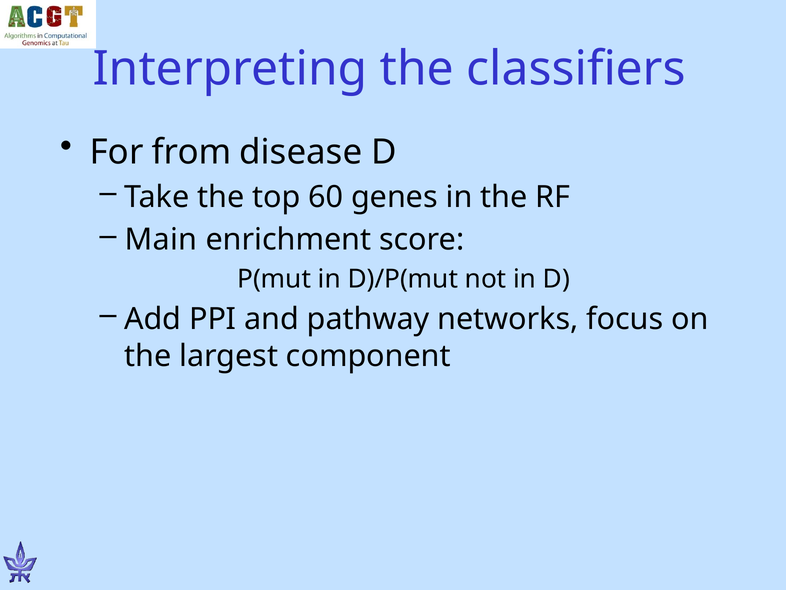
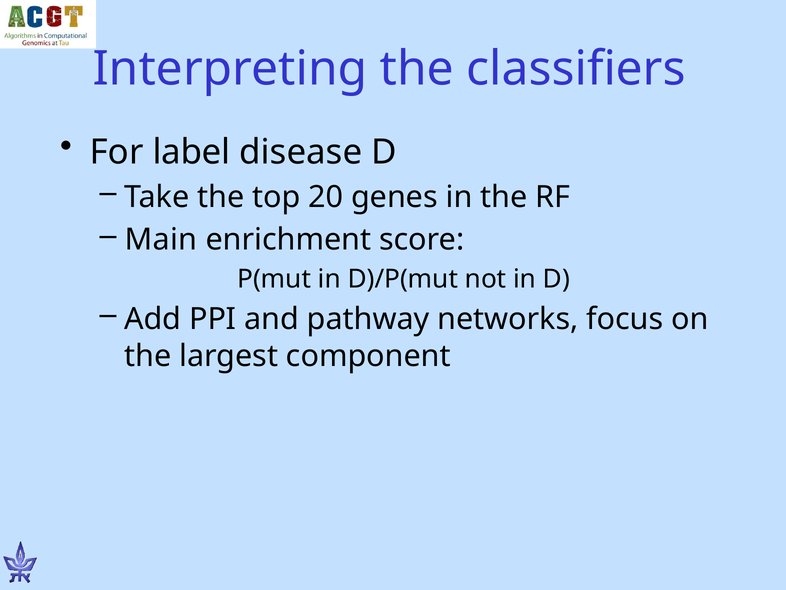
from: from -> label
60: 60 -> 20
